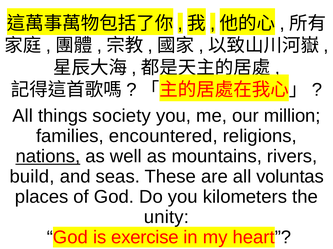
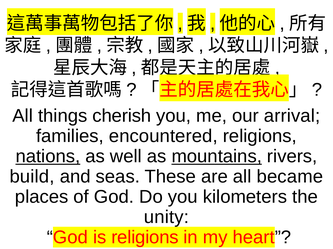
society: society -> cherish
million: million -> arrival
mountains underline: none -> present
voluntas: voluntas -> became
is exercise: exercise -> religions
